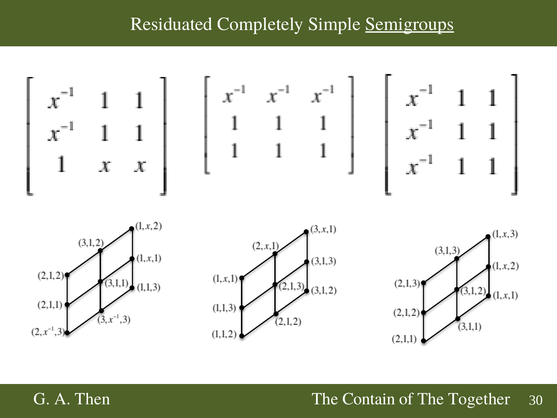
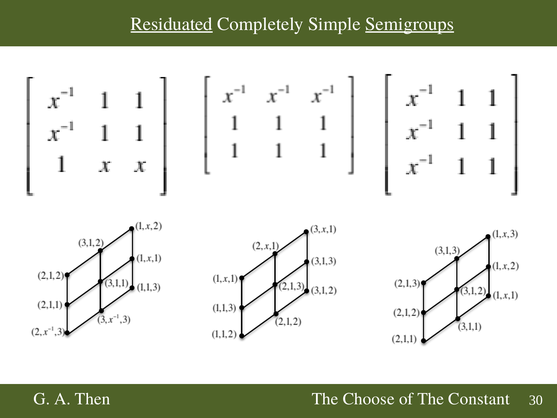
Residuated underline: none -> present
Contain: Contain -> Choose
Together: Together -> Constant
